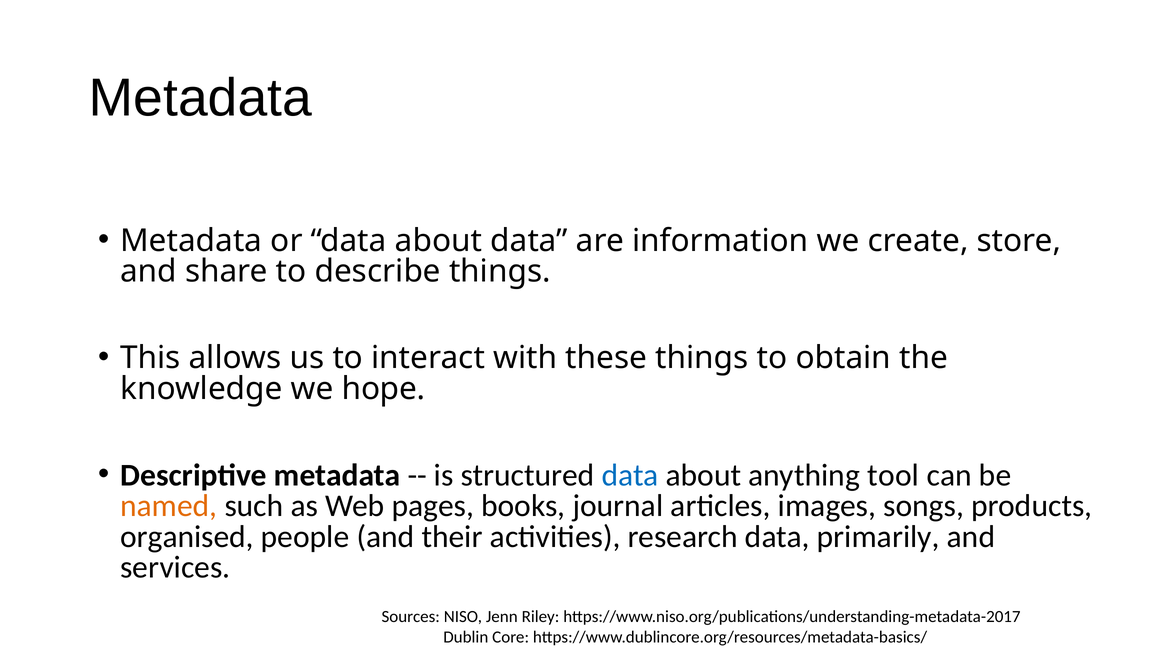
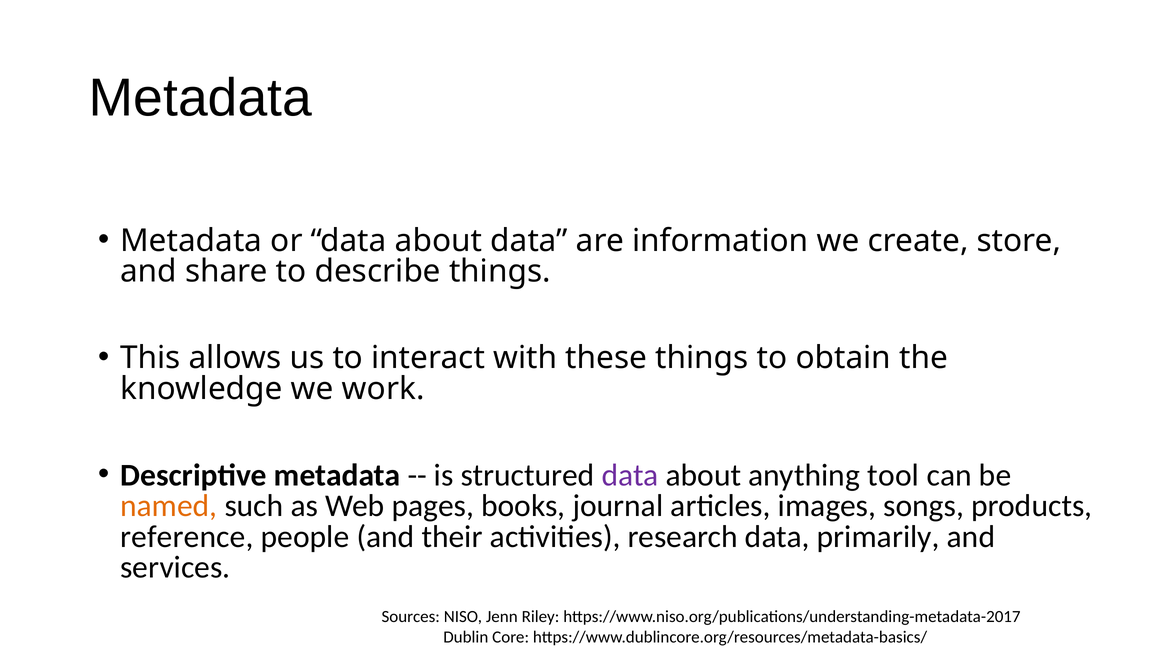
hope: hope -> work
data at (630, 476) colour: blue -> purple
organised: organised -> reference
